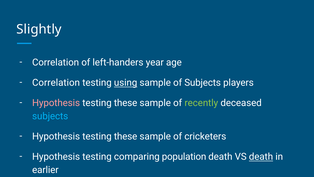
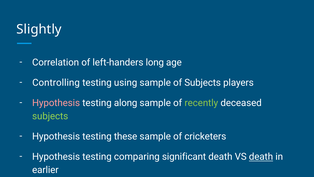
year: year -> long
Correlation at (56, 83): Correlation -> Controlling
using underline: present -> none
these at (126, 103): these -> along
subjects at (50, 116) colour: light blue -> light green
population: population -> significant
